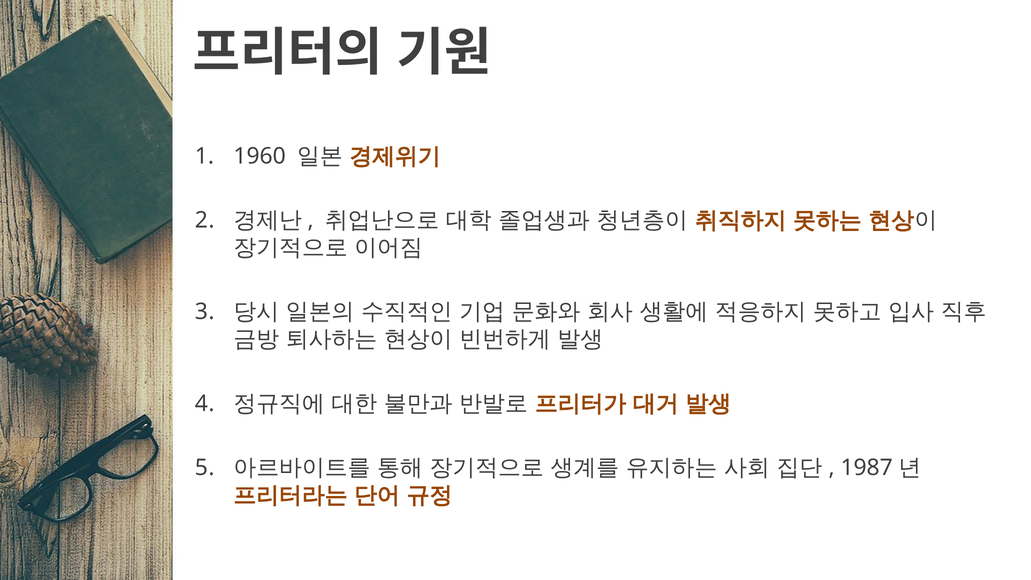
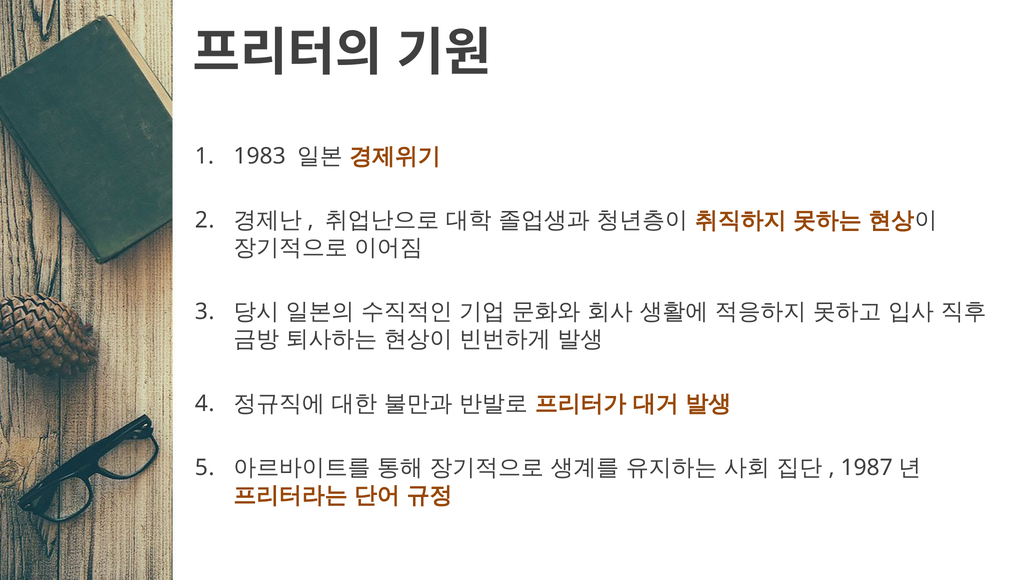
1960: 1960 -> 1983
